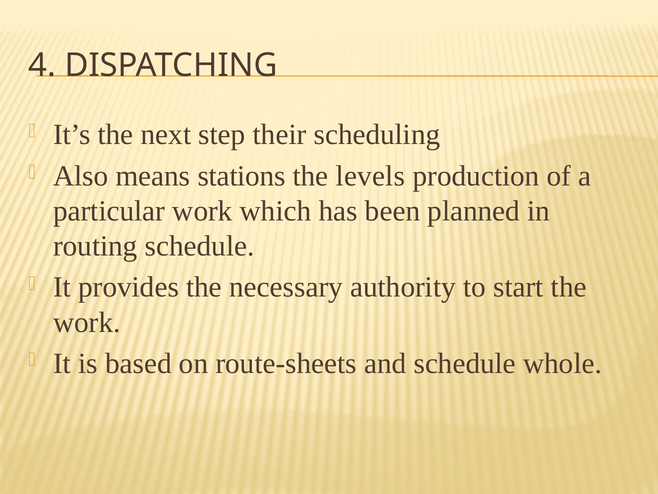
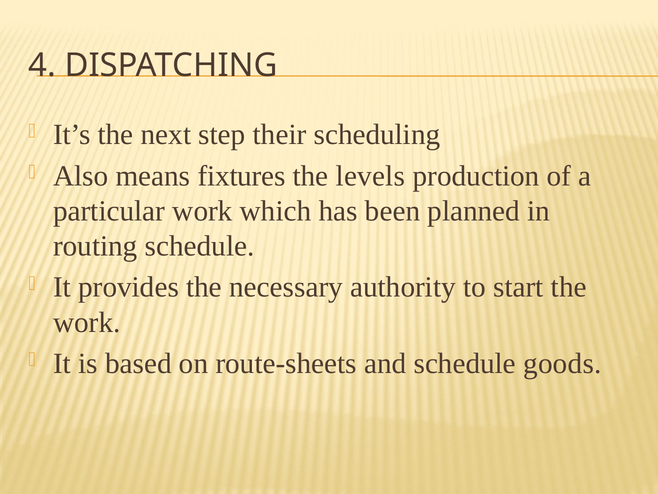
stations: stations -> fixtures
whole: whole -> goods
